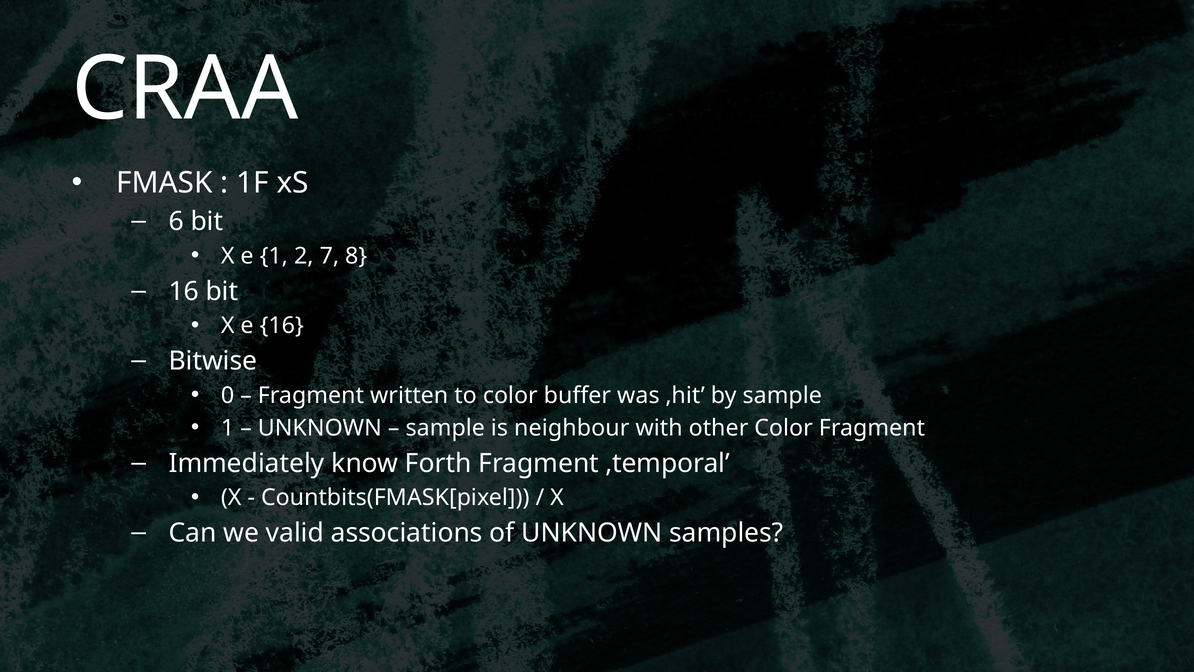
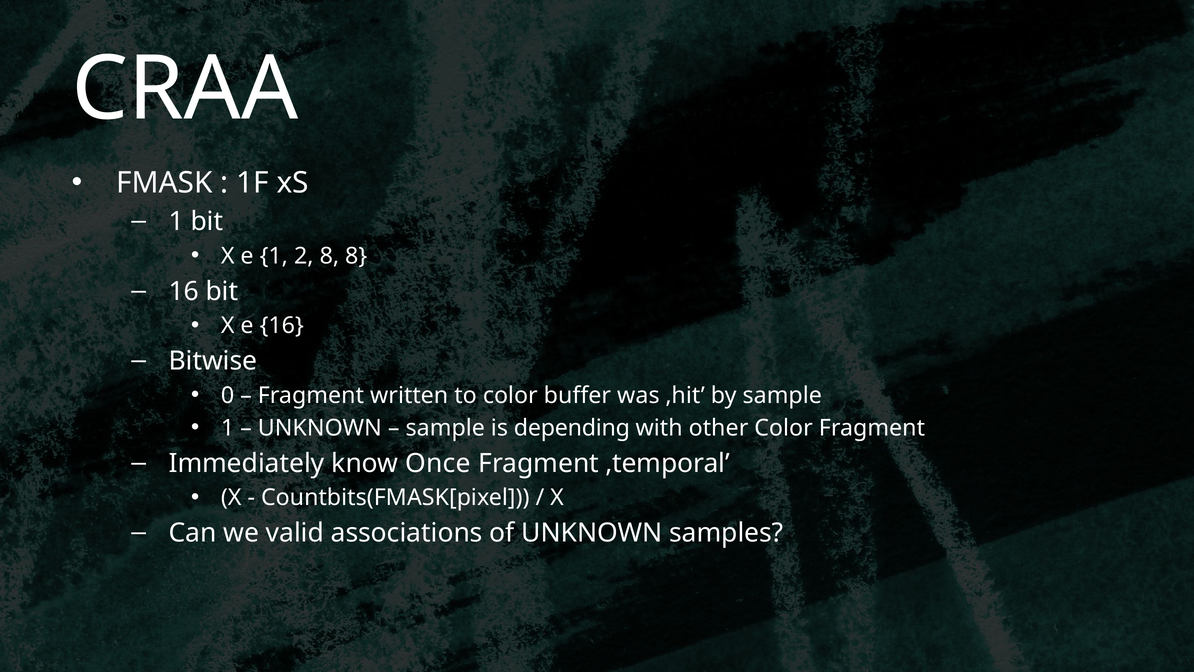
6 at (176, 222): 6 -> 1
2 7: 7 -> 8
neighbour: neighbour -> depending
Forth: Forth -> Once
